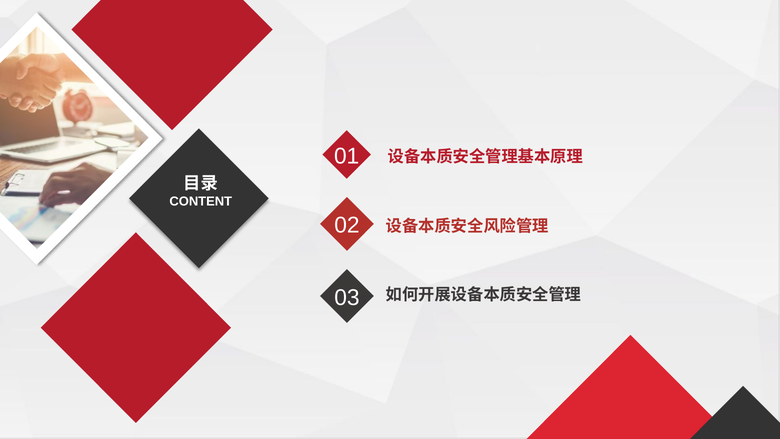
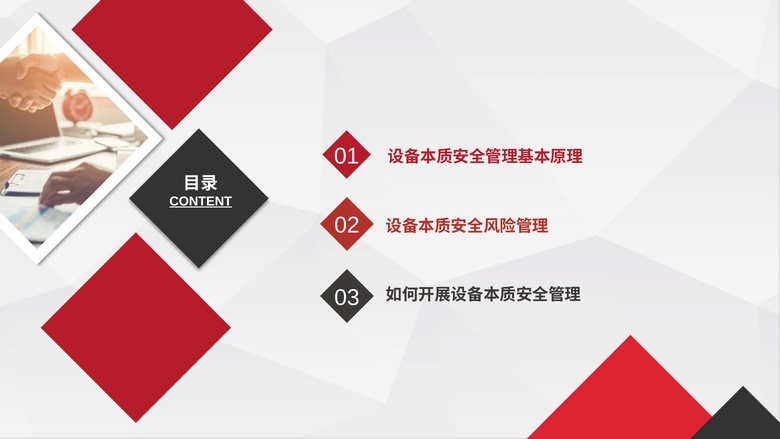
CONTENT underline: none -> present
